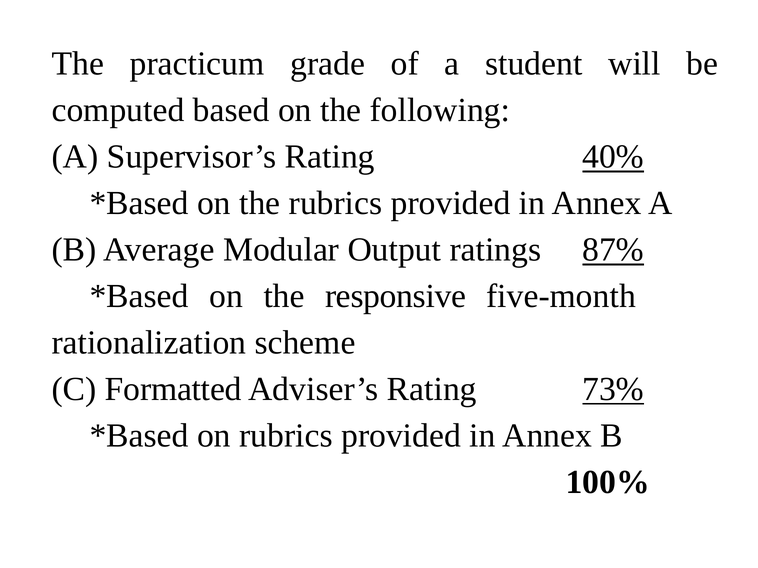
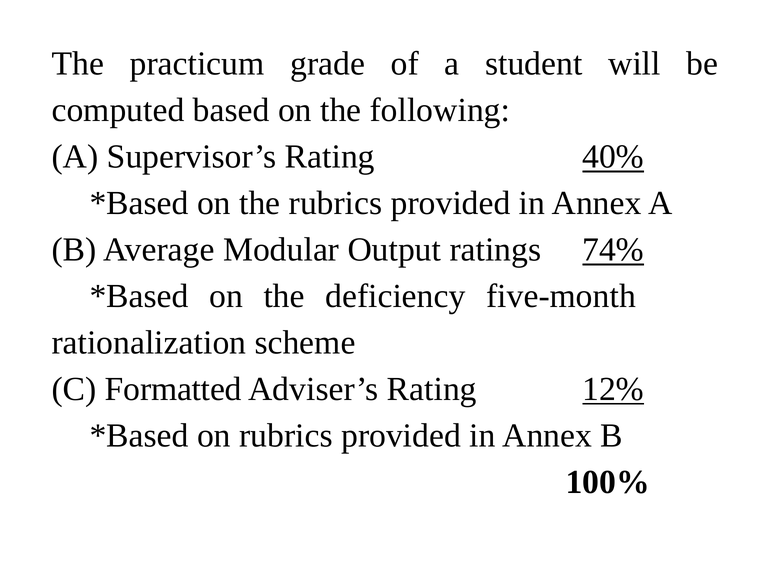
87%: 87% -> 74%
responsive: responsive -> deficiency
73%: 73% -> 12%
